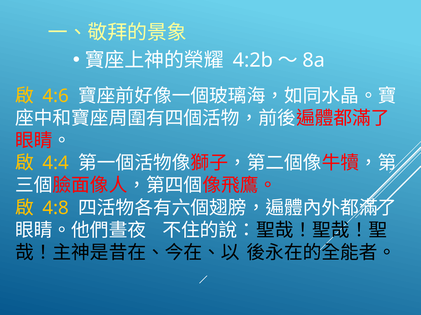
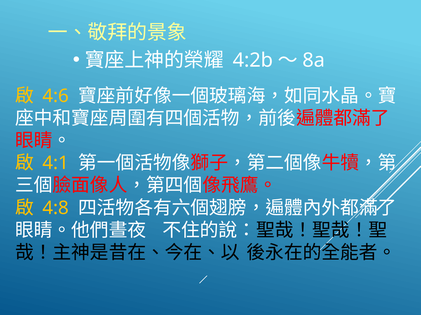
4:4: 4:4 -> 4:1
